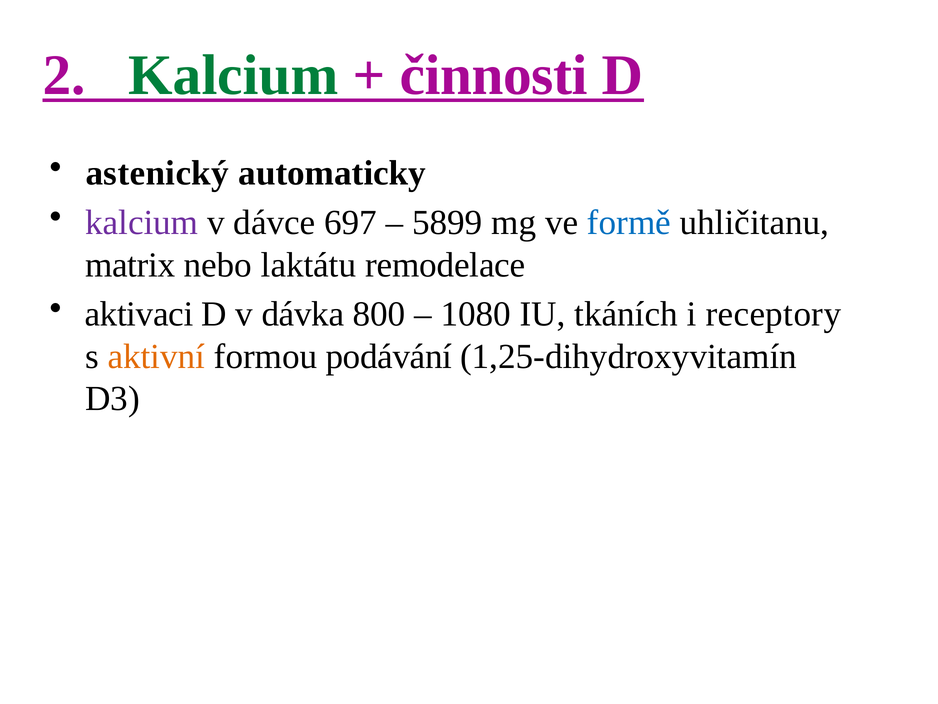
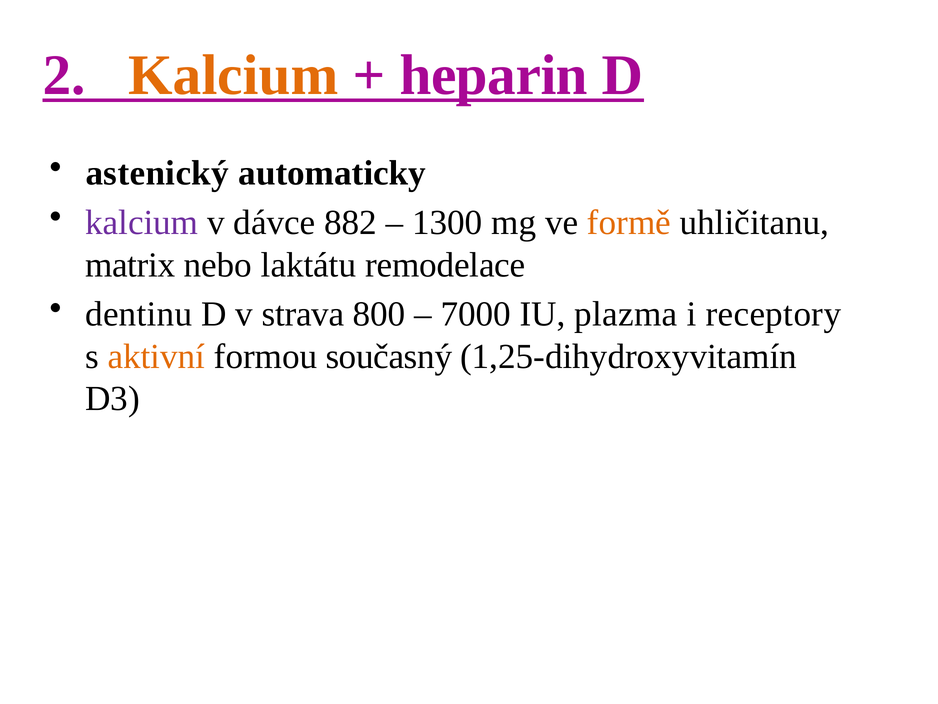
Kalcium at (233, 75) colour: green -> orange
činnosti: činnosti -> heparin
697: 697 -> 882
5899: 5899 -> 1300
formě colour: blue -> orange
aktivaci: aktivaci -> dentinu
dávka: dávka -> strava
1080: 1080 -> 7000
tkáních: tkáních -> plazma
podávání: podávání -> současný
